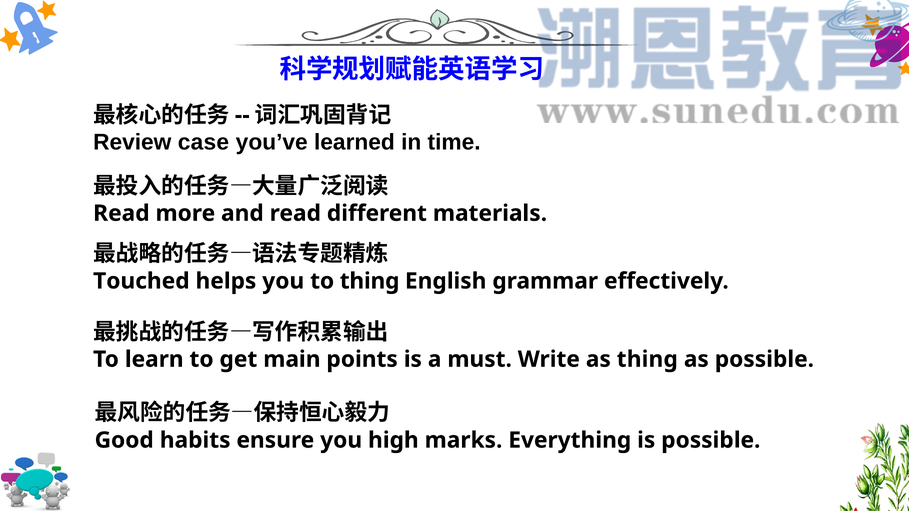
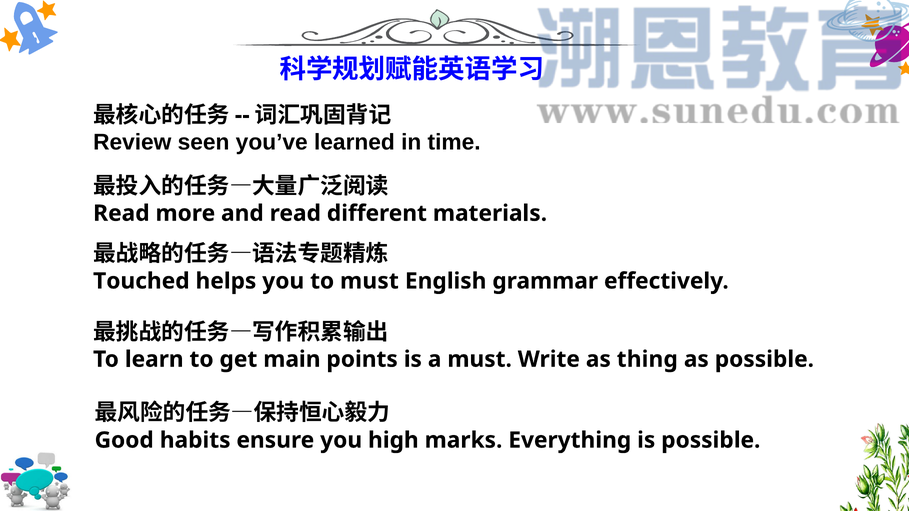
case: case -> seen
to thing: thing -> must
